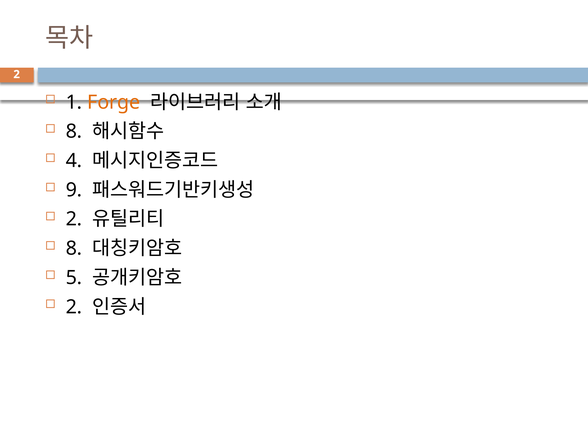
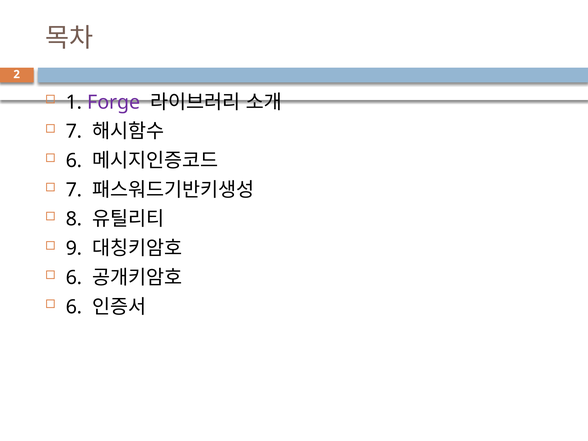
Forge colour: orange -> purple
8 at (74, 131): 8 -> 7
4 at (74, 161): 4 -> 6
9 at (74, 190): 9 -> 7
2 at (74, 219): 2 -> 8
8 at (74, 248): 8 -> 9
5 at (74, 278): 5 -> 6
2 at (74, 307): 2 -> 6
